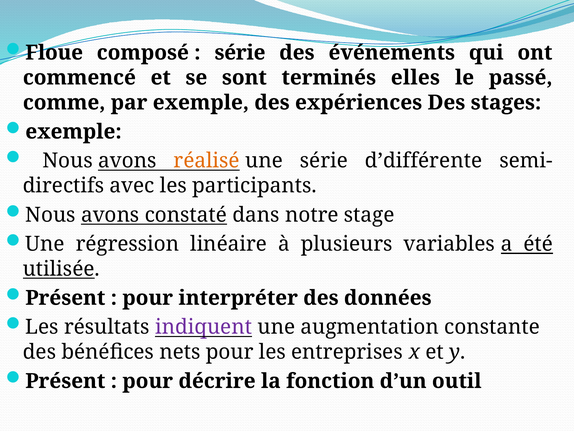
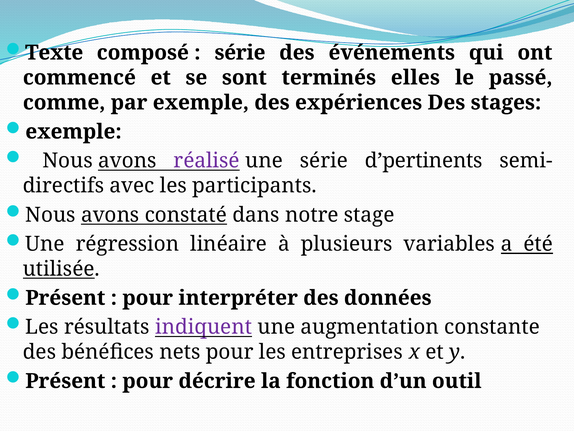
Floue: Floue -> Texte
réalisé colour: orange -> purple
d’différente: d’différente -> d’pertinents
